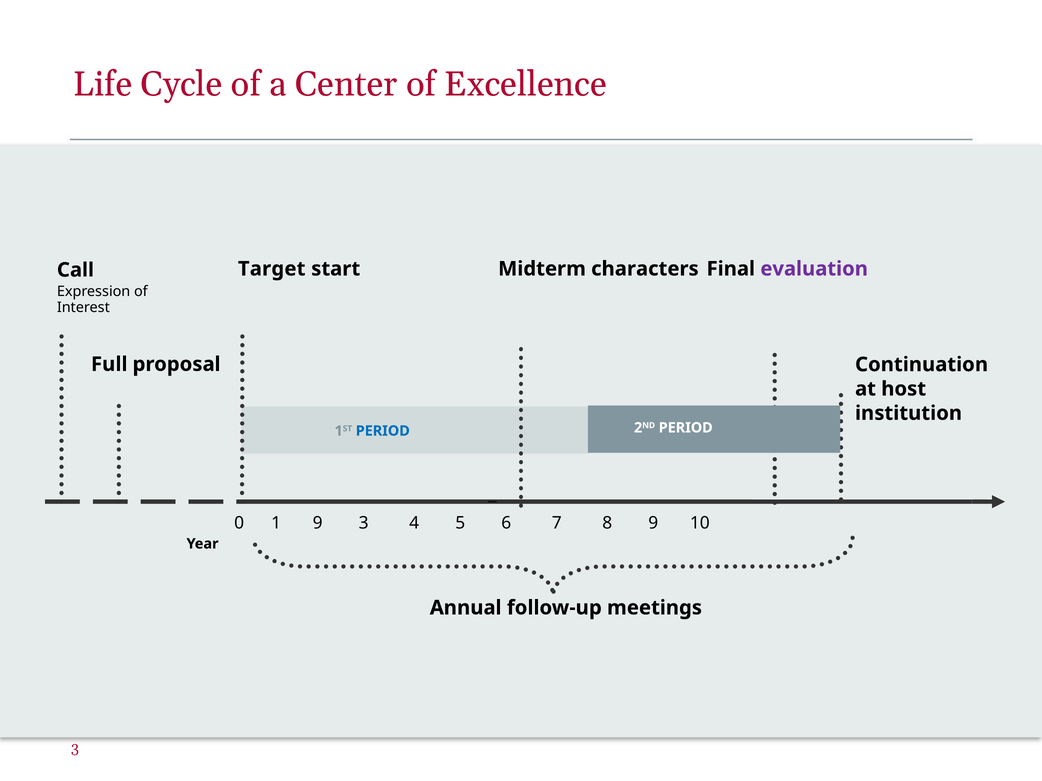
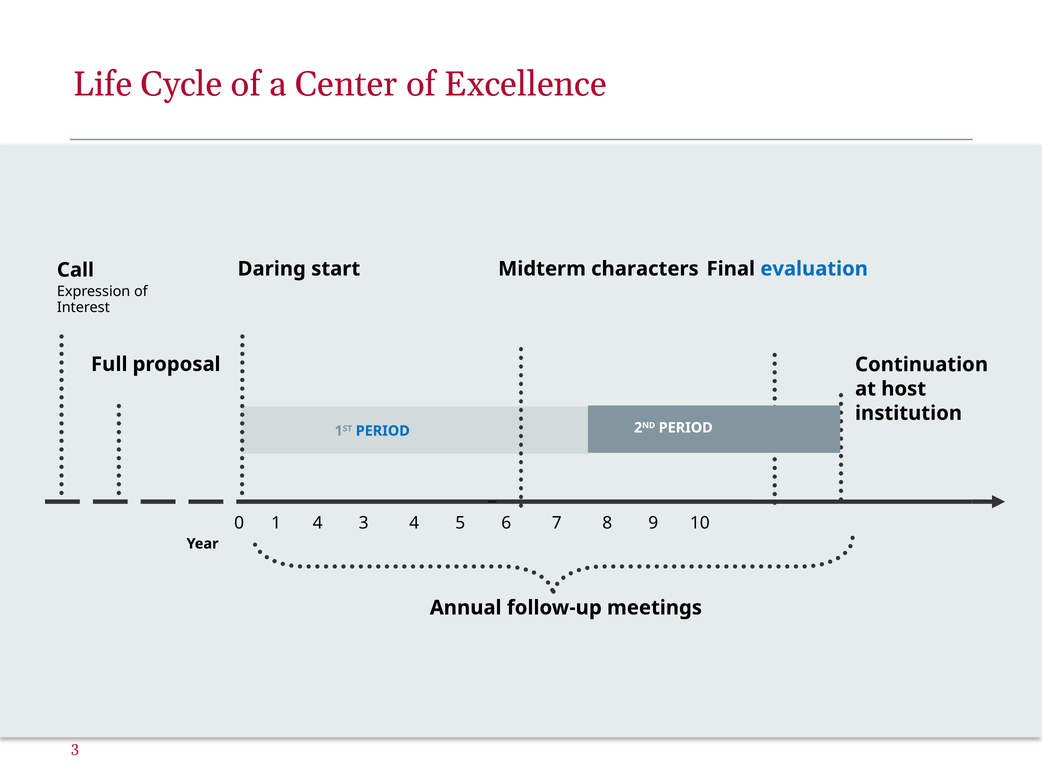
Target: Target -> Daring
evaluation colour: purple -> blue
1 9: 9 -> 4
